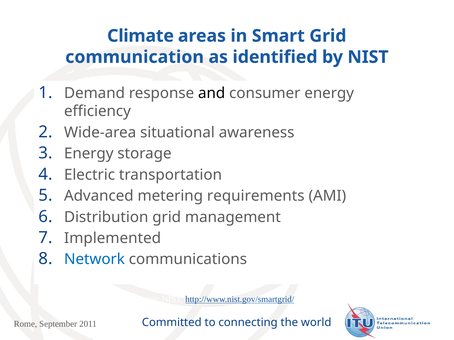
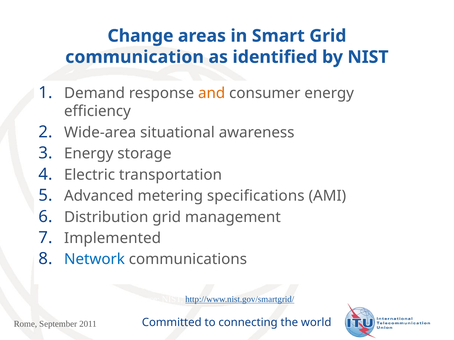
Climate: Climate -> Change
and colour: black -> orange
requirements: requirements -> specifications
